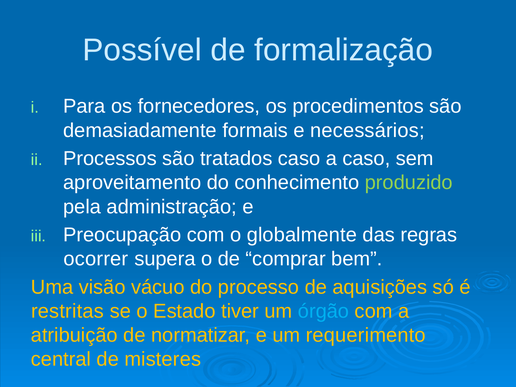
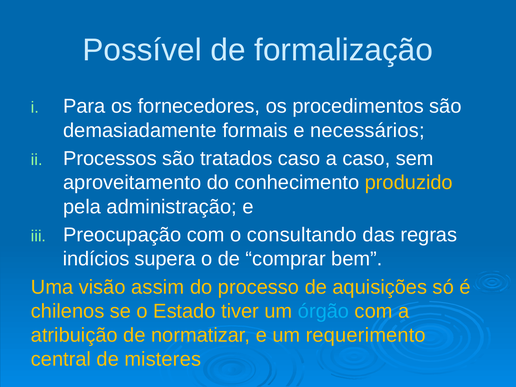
produzido colour: light green -> yellow
globalmente: globalmente -> consultando
ocorrer: ocorrer -> indícios
vácuo: vácuo -> assim
restritas: restritas -> chilenos
